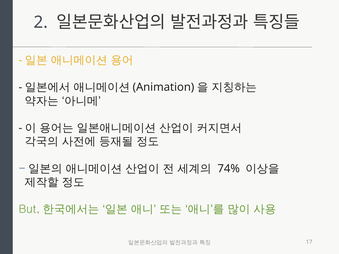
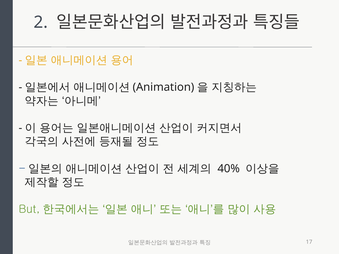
74%: 74% -> 40%
